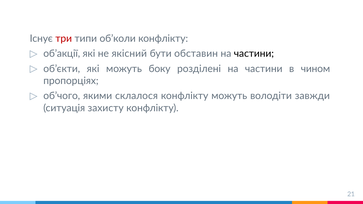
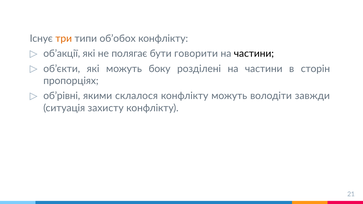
три colour: red -> orange
об’коли: об’коли -> об’обох
якісний: якісний -> полягає
обставин: обставин -> говорити
чином: чином -> сторін
об’чого: об’чого -> об’рівні
